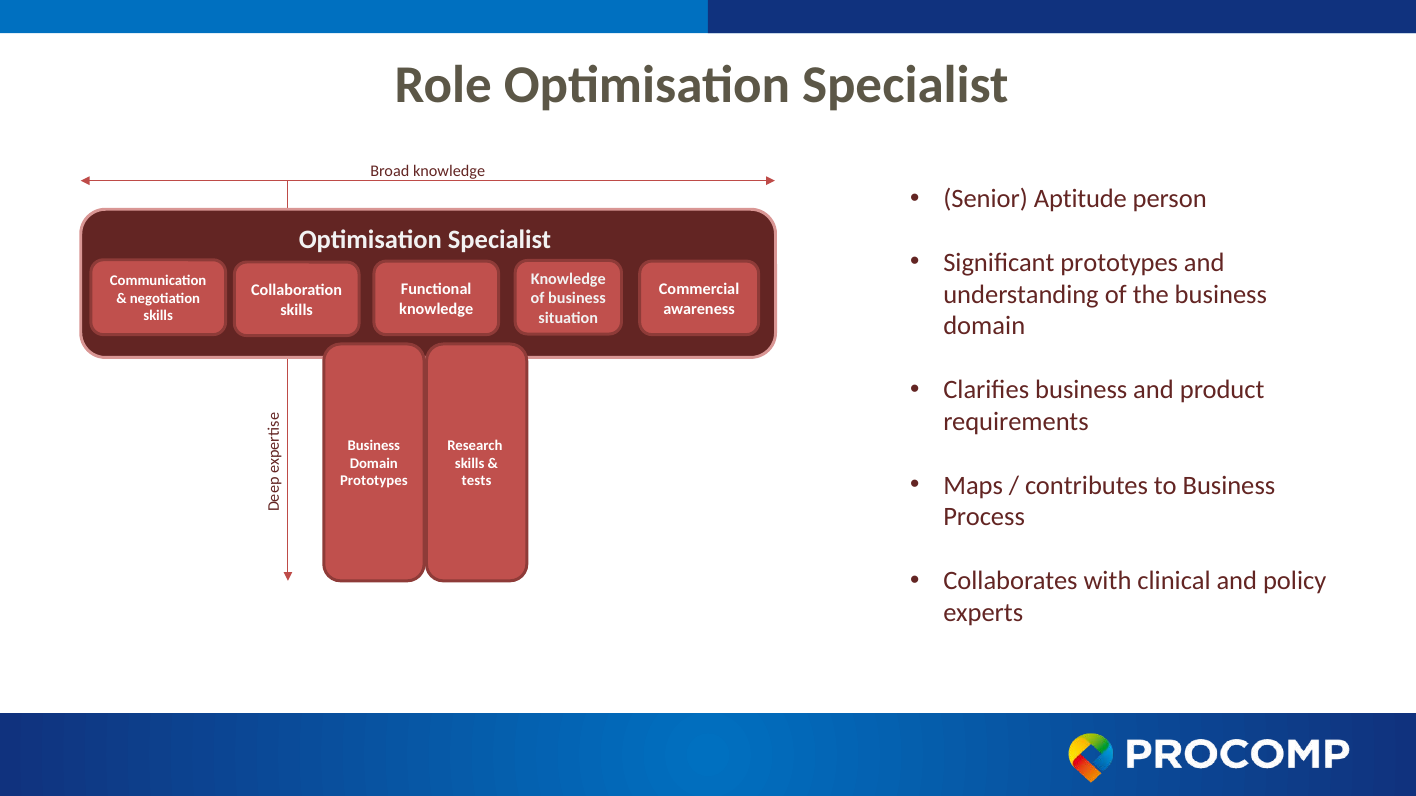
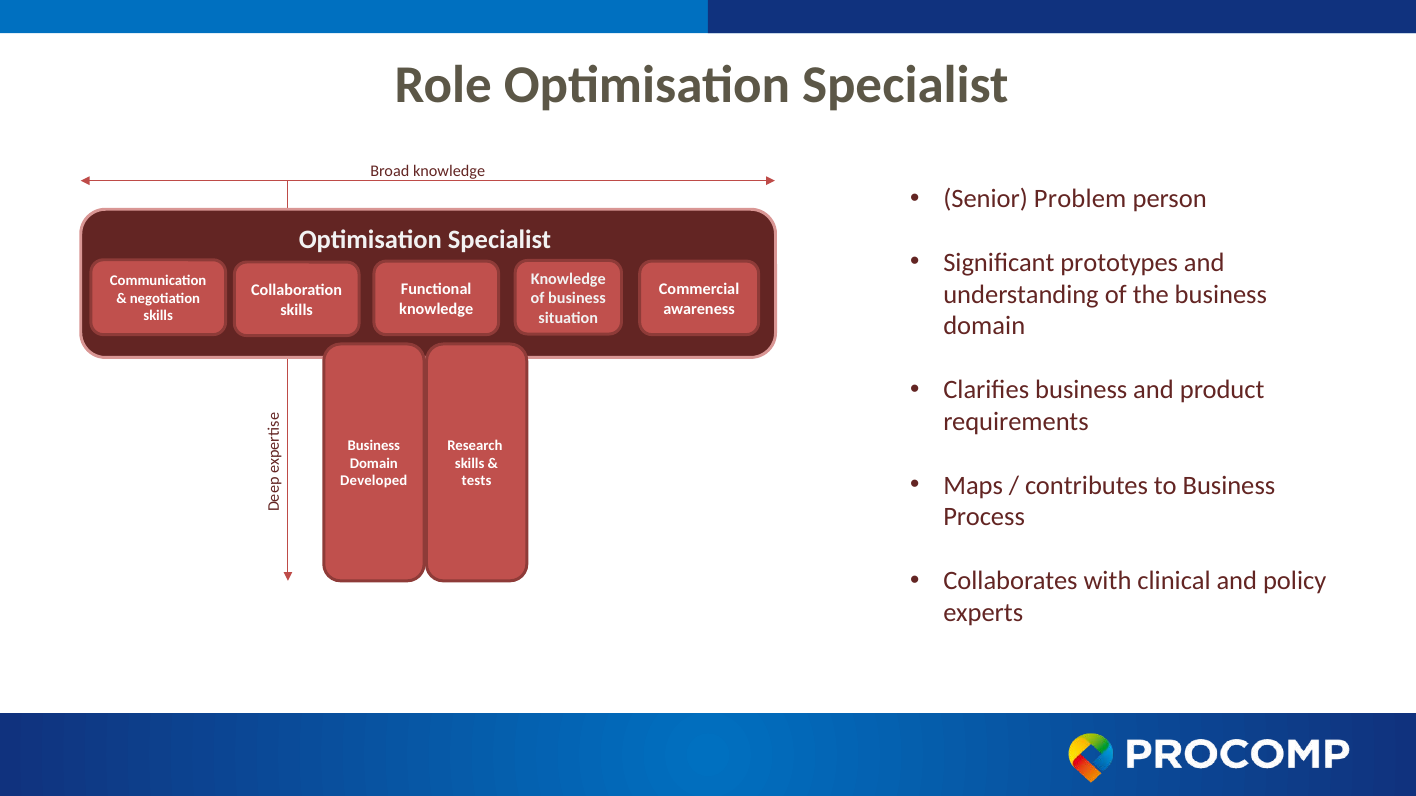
Aptitude: Aptitude -> Problem
Prototypes at (374, 481): Prototypes -> Developed
